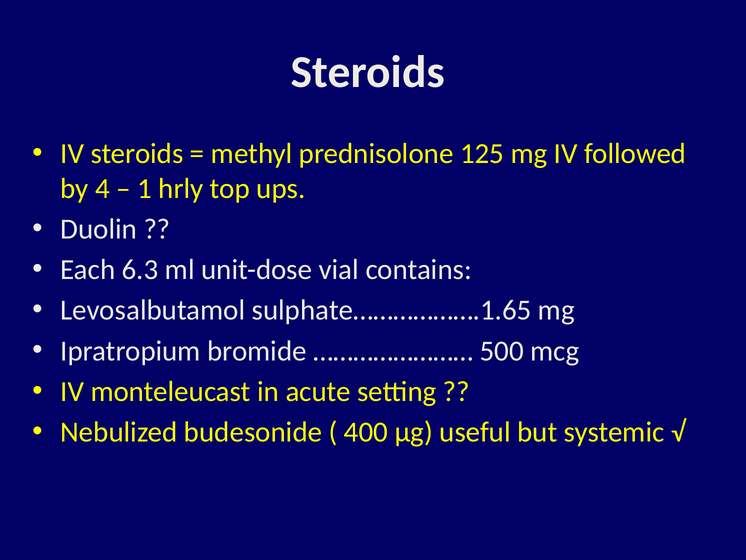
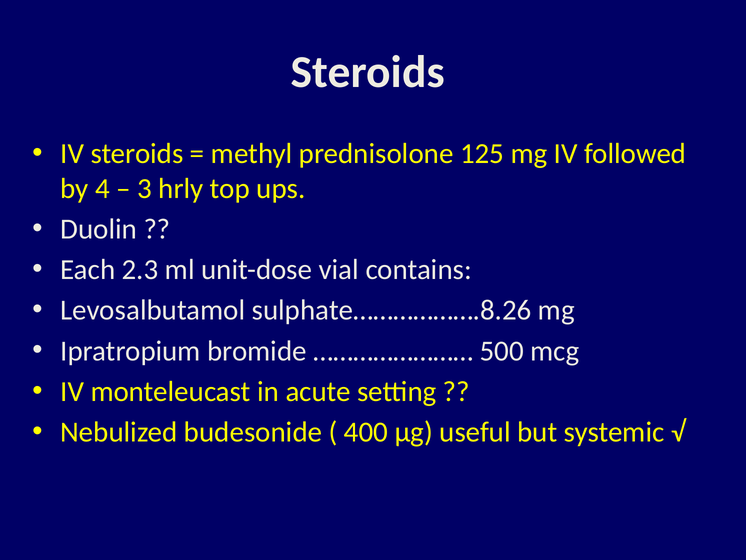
1: 1 -> 3
6.3: 6.3 -> 2.3
sulphate……………….1.65: sulphate……………….1.65 -> sulphate……………….8.26
